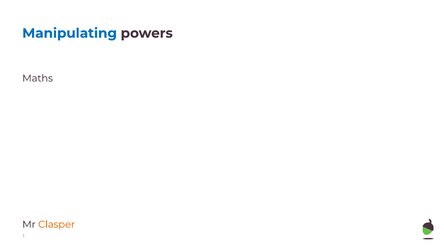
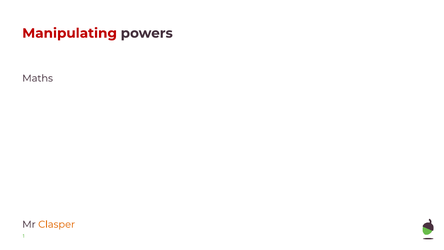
Manipulating colour: blue -> red
